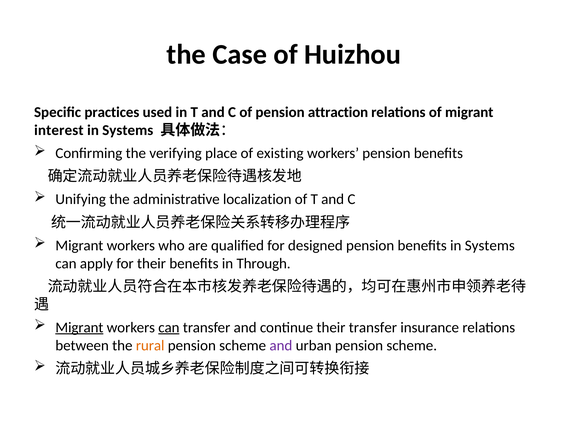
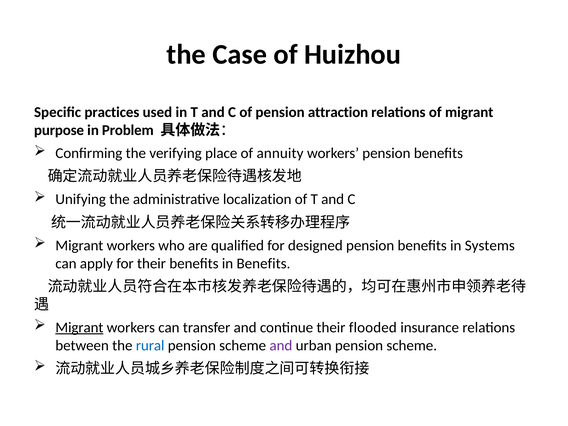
interest: interest -> purpose
Systems at (128, 130): Systems -> Problem
existing: existing -> annuity
in Through: Through -> Benefits
can at (169, 327) underline: present -> none
their transfer: transfer -> flooded
rural colour: orange -> blue
